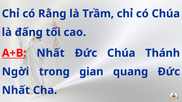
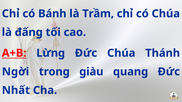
Rằng: Rằng -> Bánh
A+B Nhất: Nhất -> Lừng
gian: gian -> giàu
